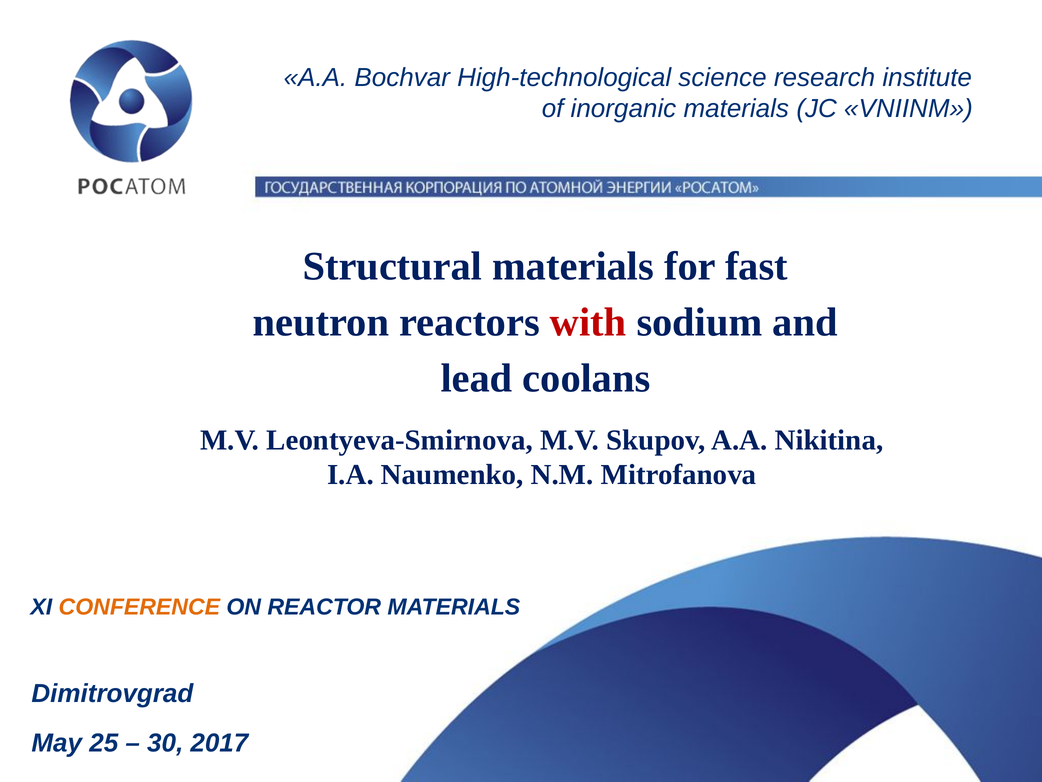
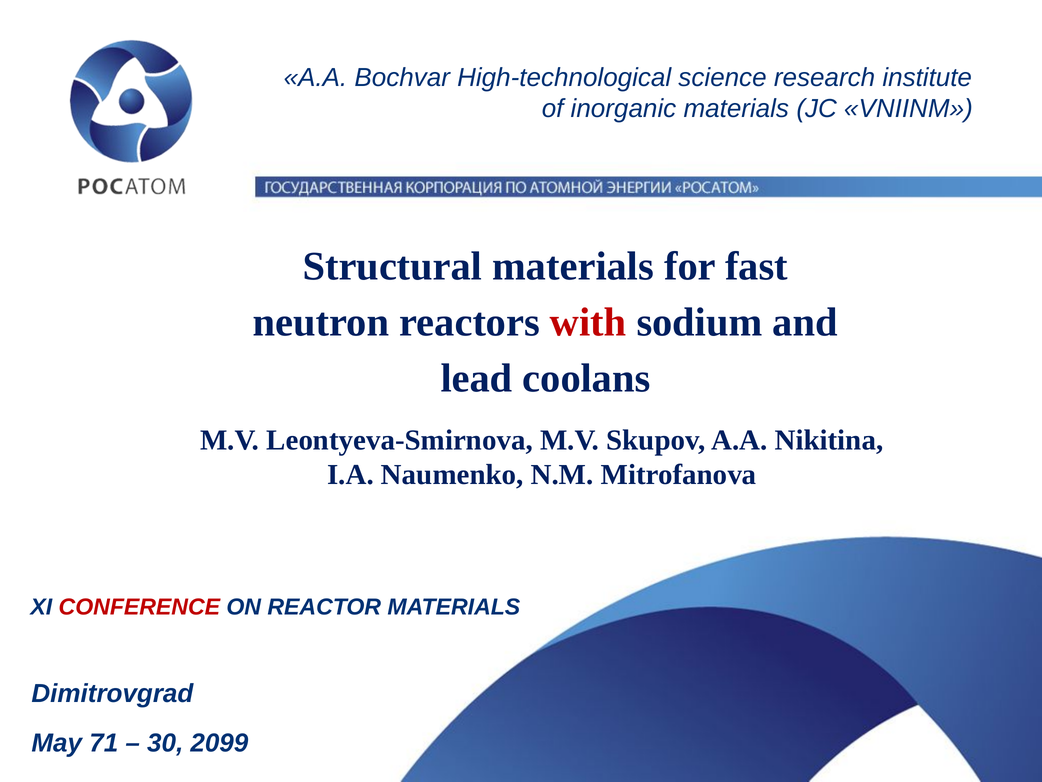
CONFERENCE colour: orange -> red
25: 25 -> 71
2017: 2017 -> 2099
